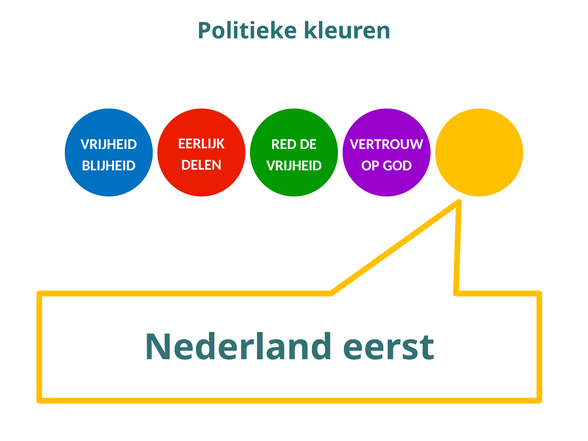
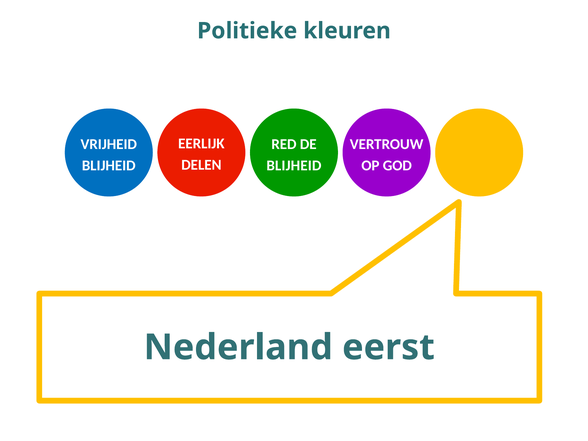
VRIJHEID at (294, 166): VRIJHEID -> BLIJHEID
